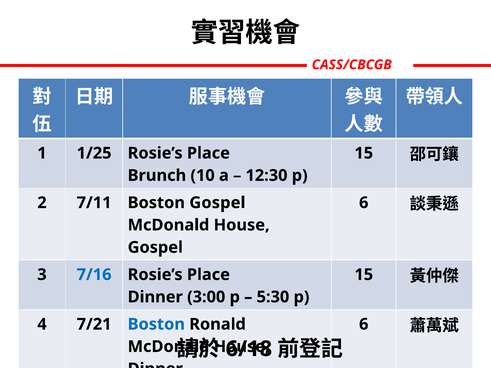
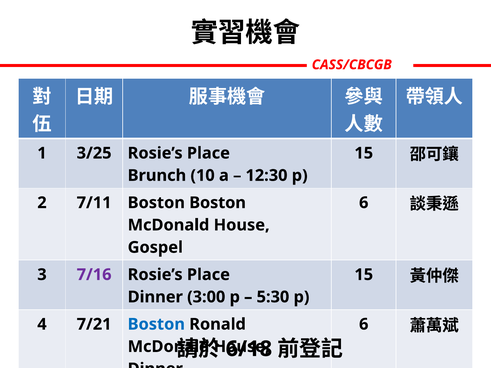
1/25: 1/25 -> 3/25
Boston Gospel: Gospel -> Boston
7/16 colour: blue -> purple
